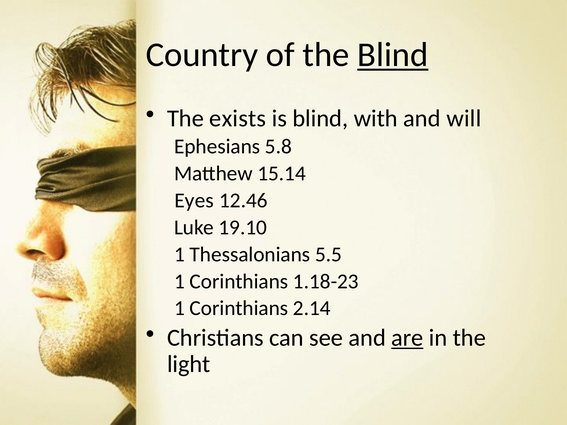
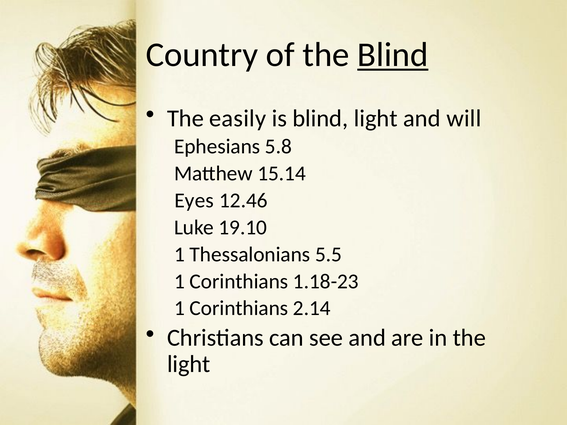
exists: exists -> easily
blind with: with -> light
are underline: present -> none
